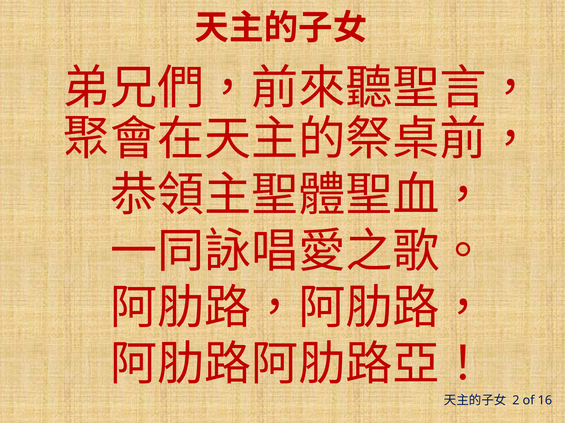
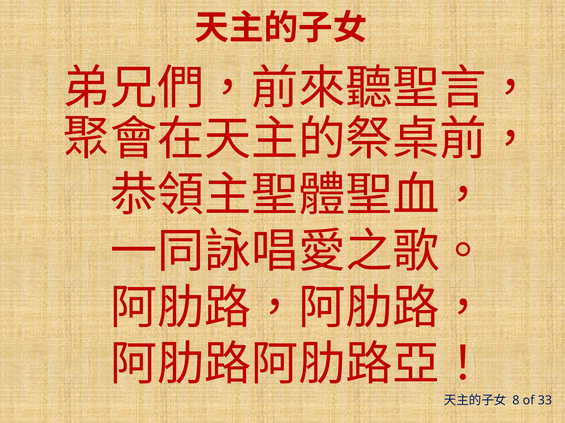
2: 2 -> 8
16: 16 -> 33
